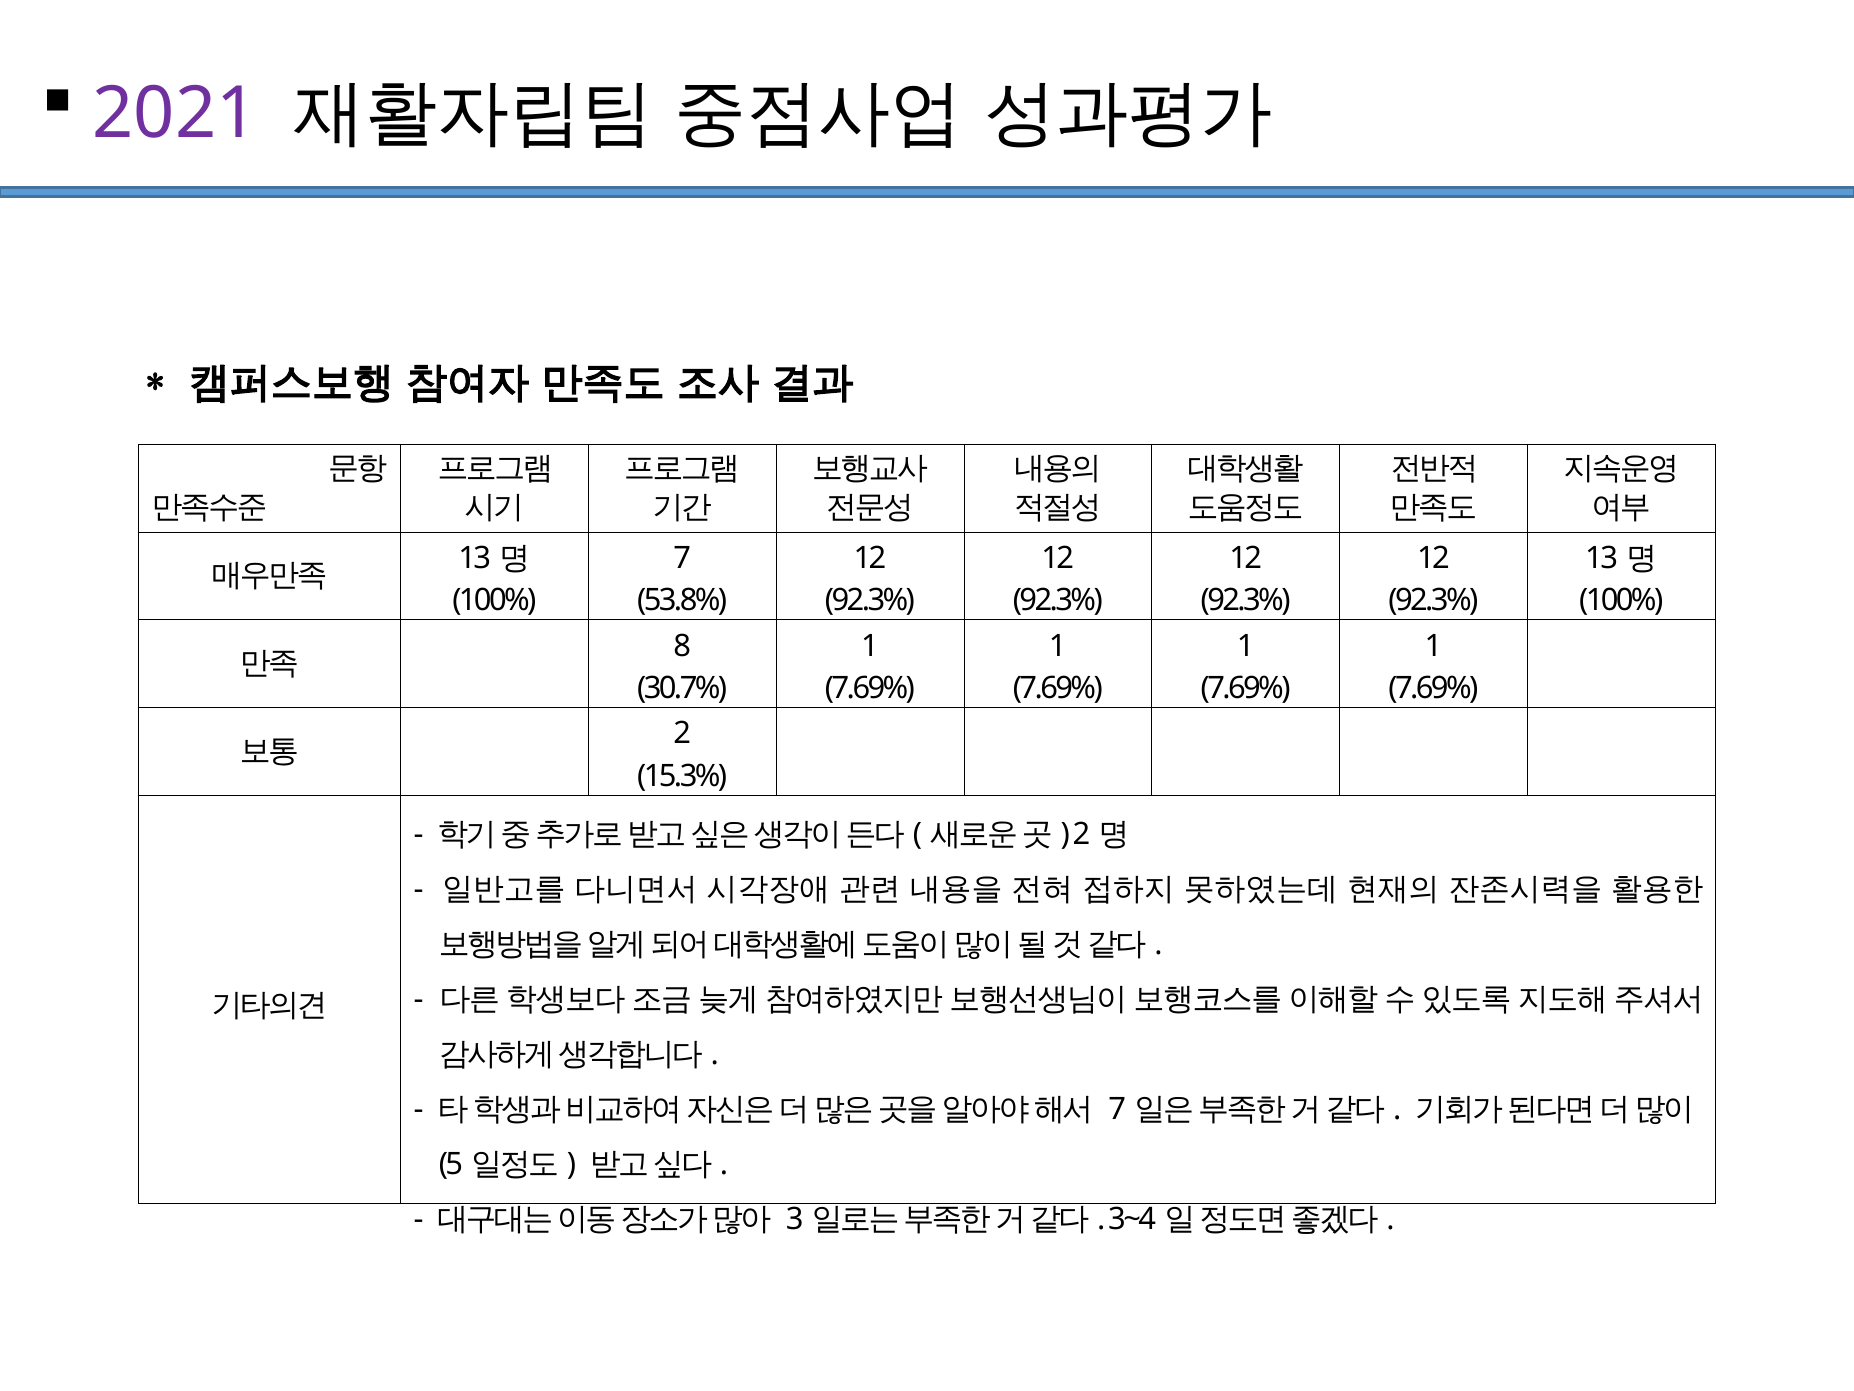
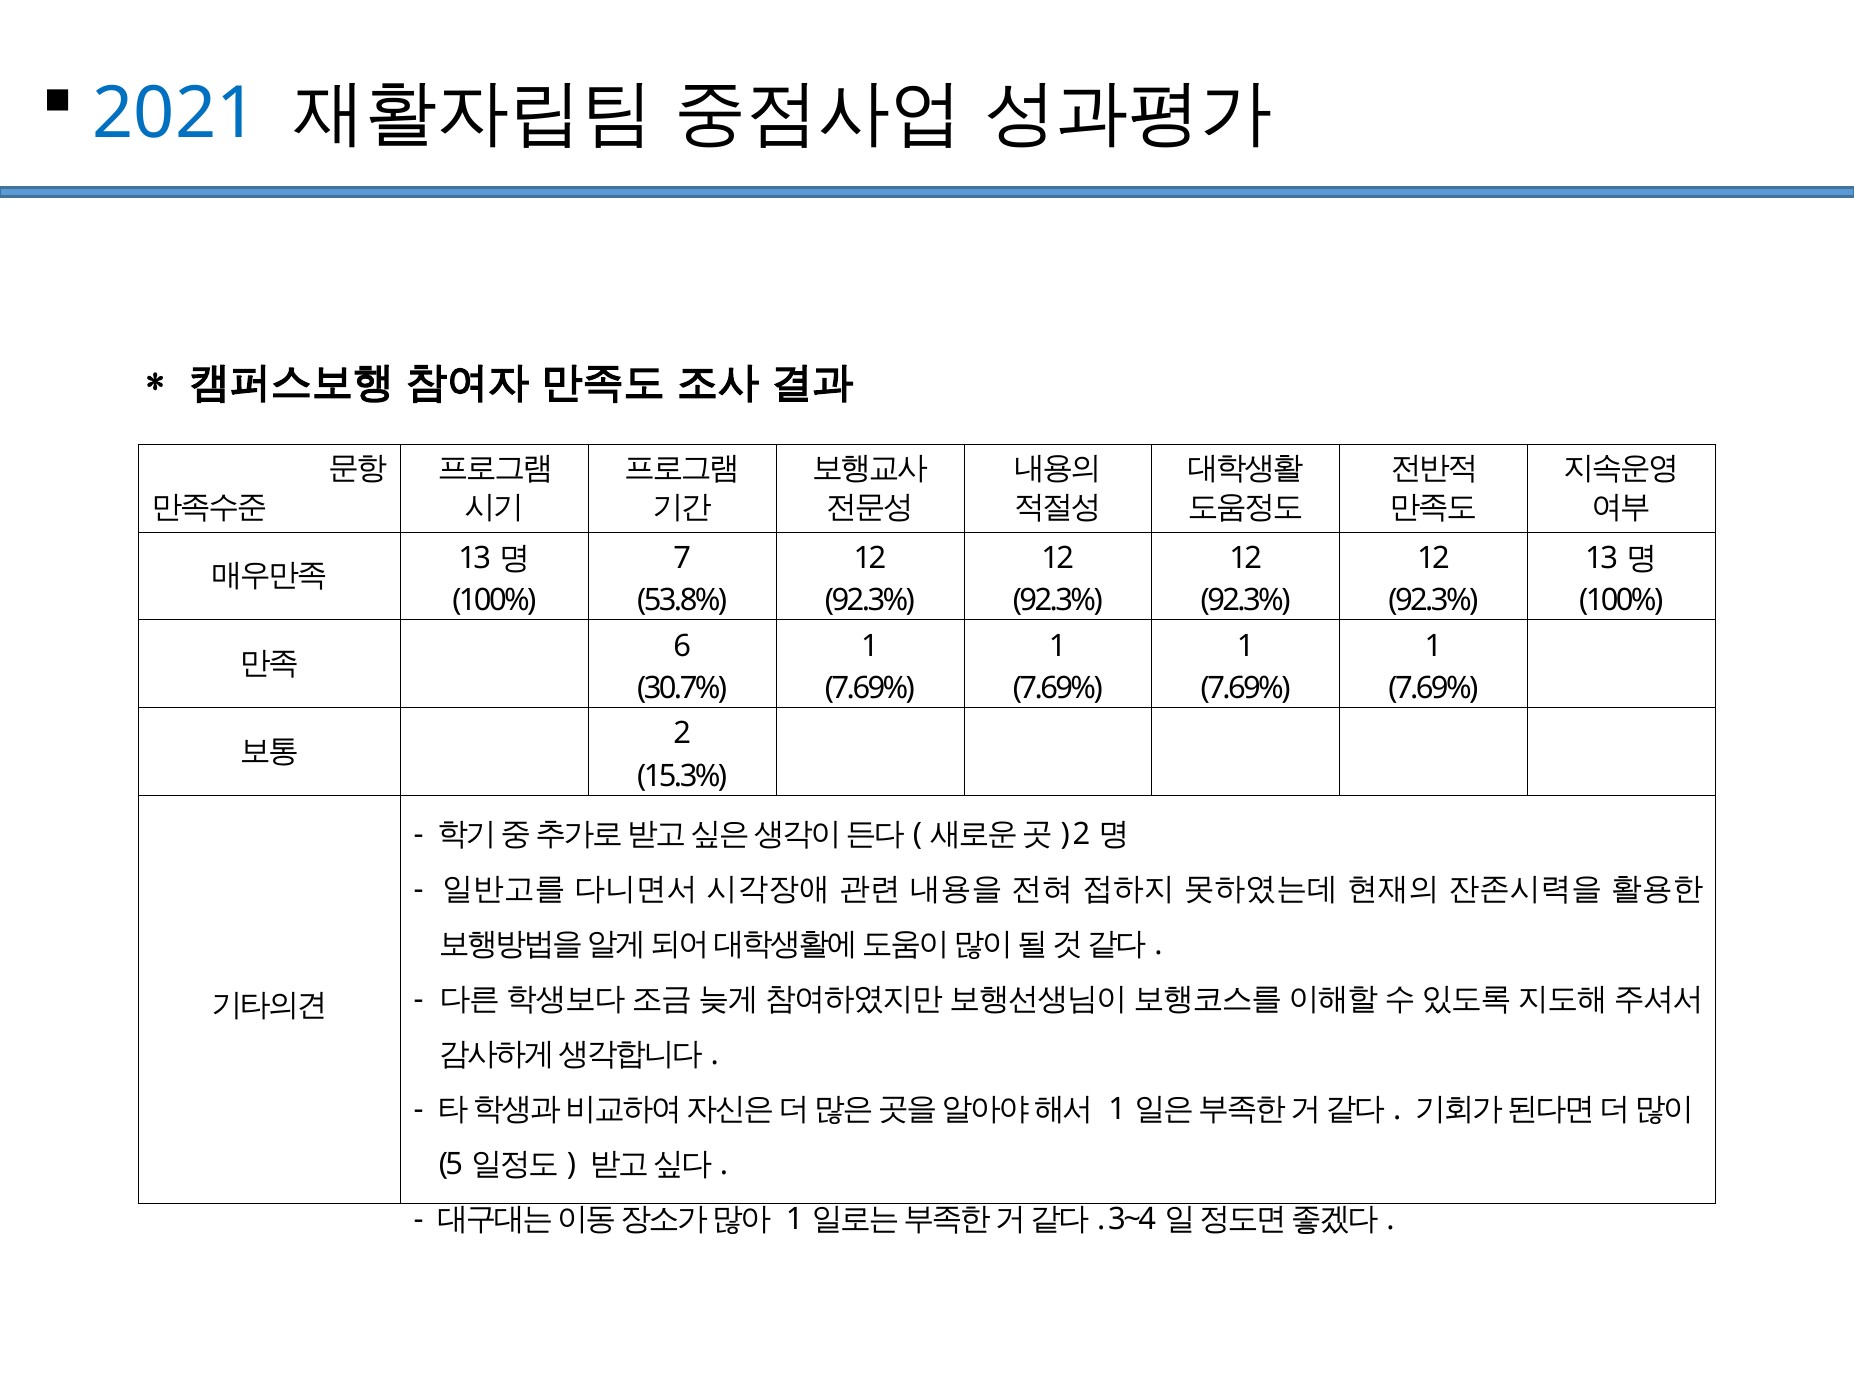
2021 colour: purple -> blue
8: 8 -> 6
7 at (1117, 1109): 7 -> 1
3 at (795, 1219): 3 -> 1
